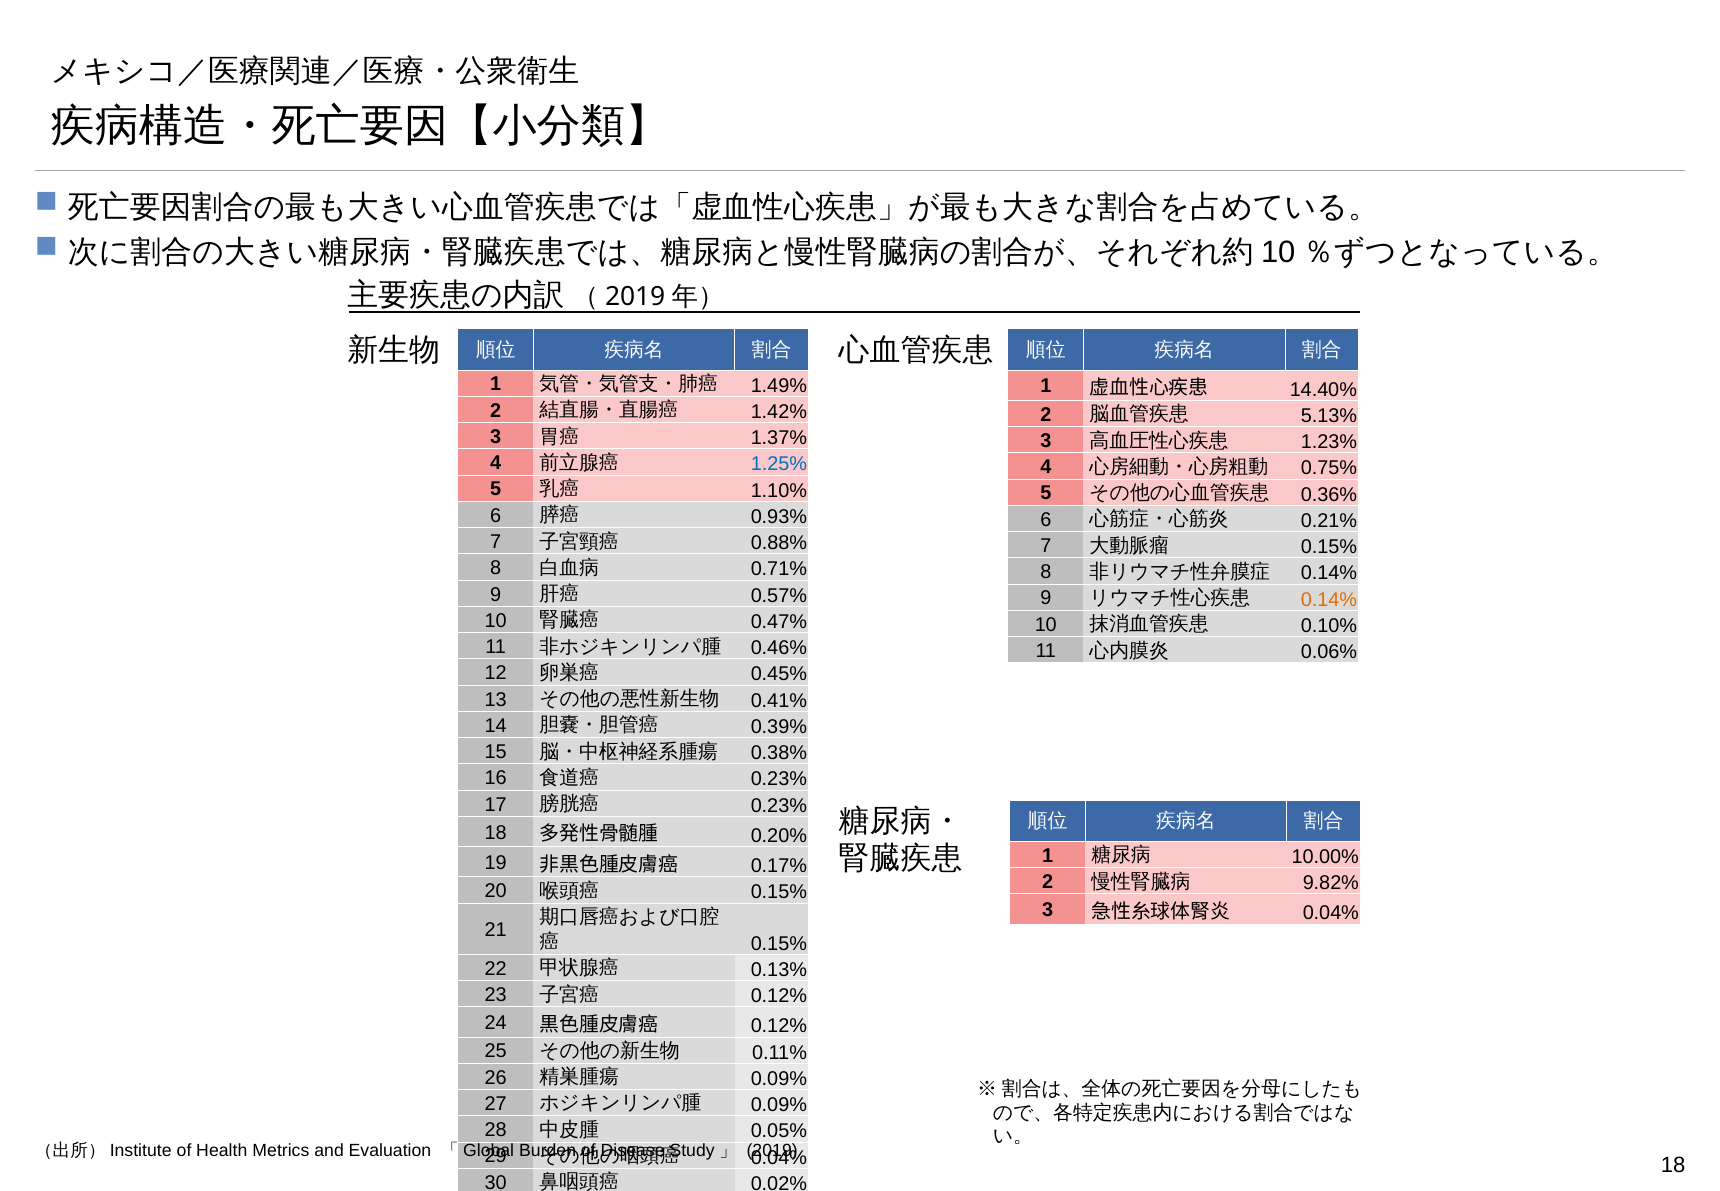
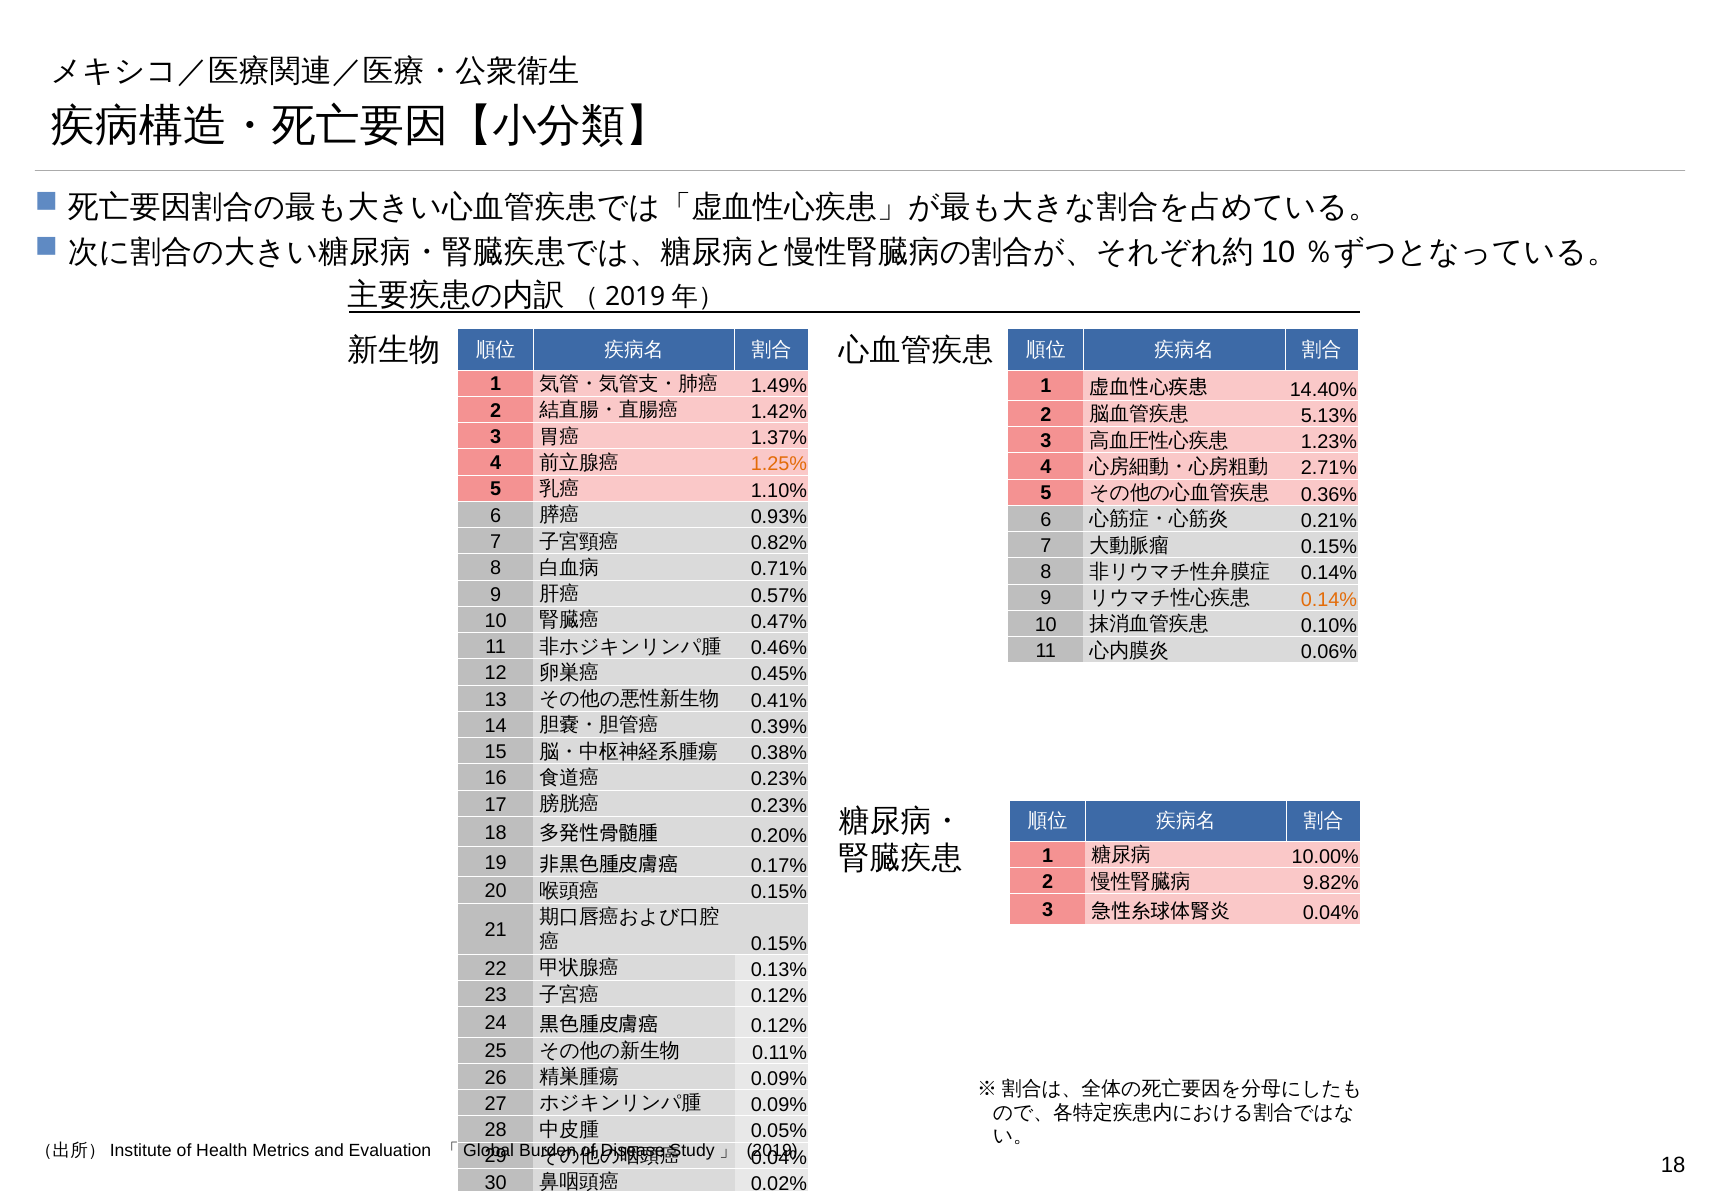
1.25% colour: blue -> orange
0.75%: 0.75% -> 2.71%
0.88%: 0.88% -> 0.82%
